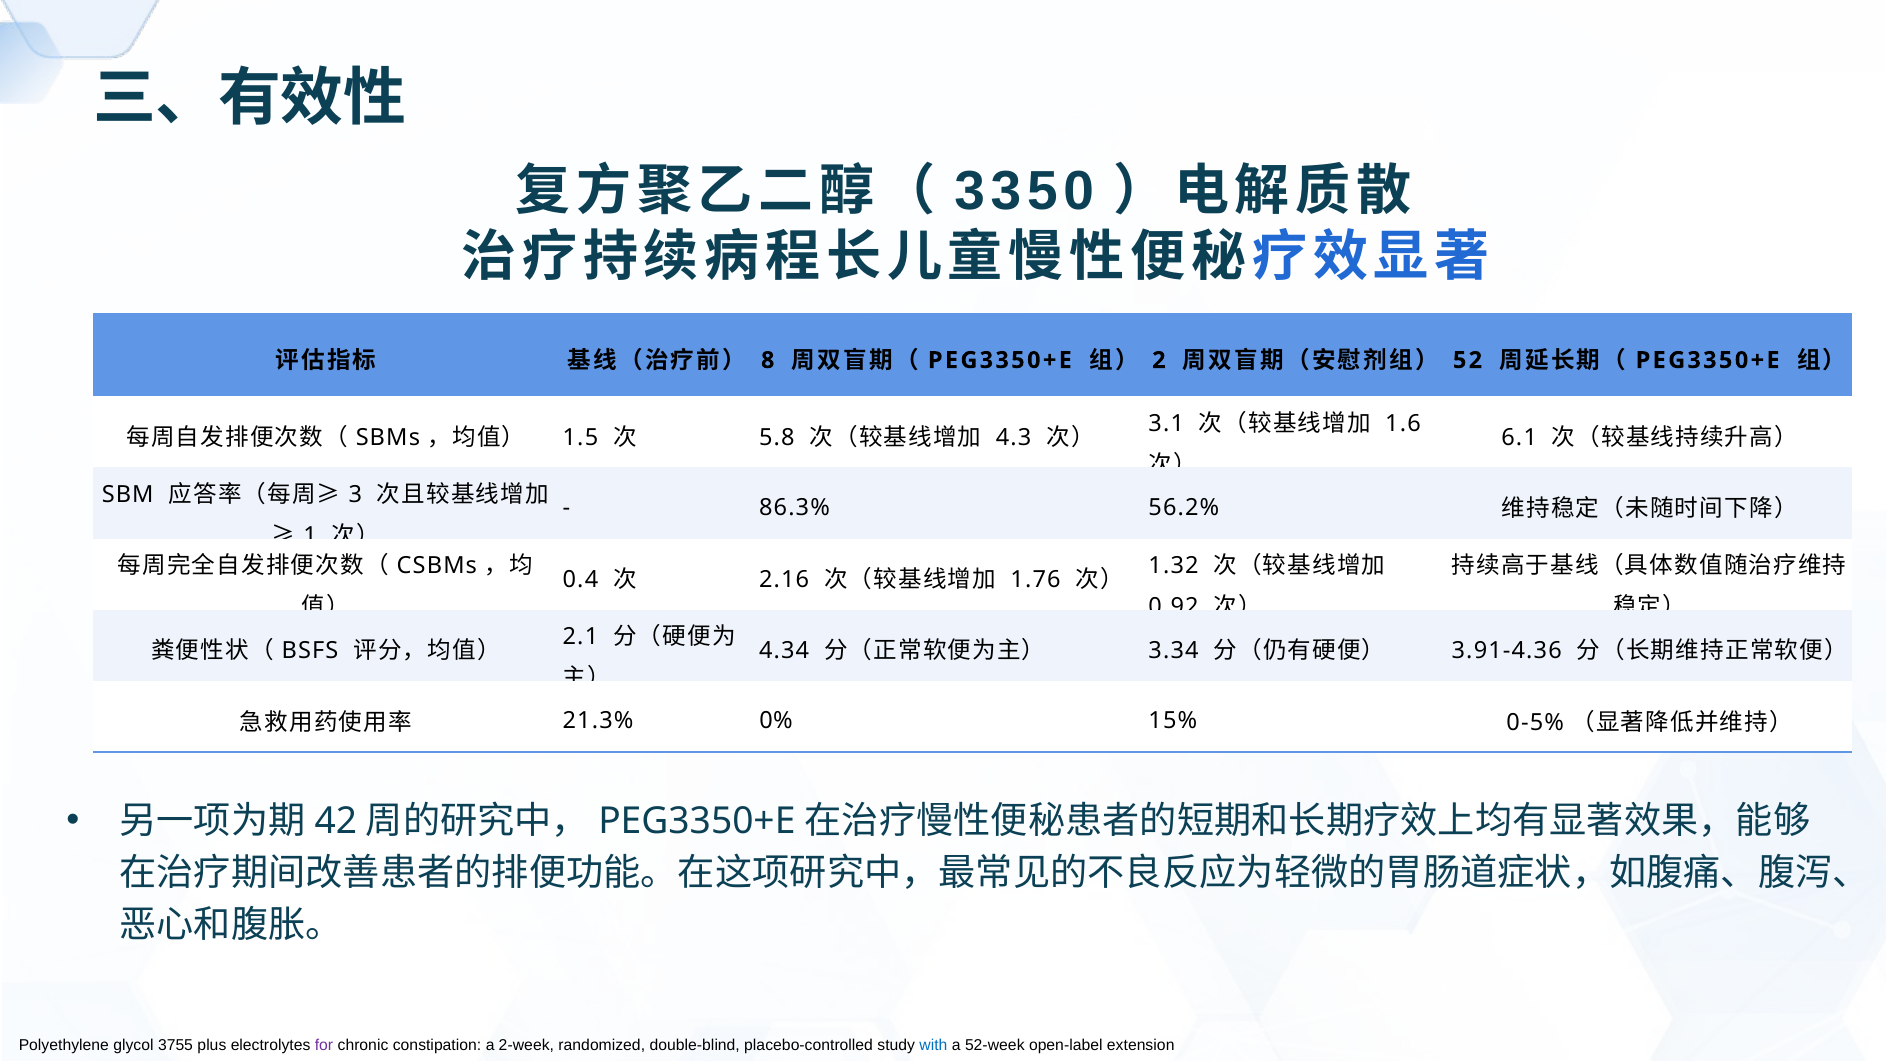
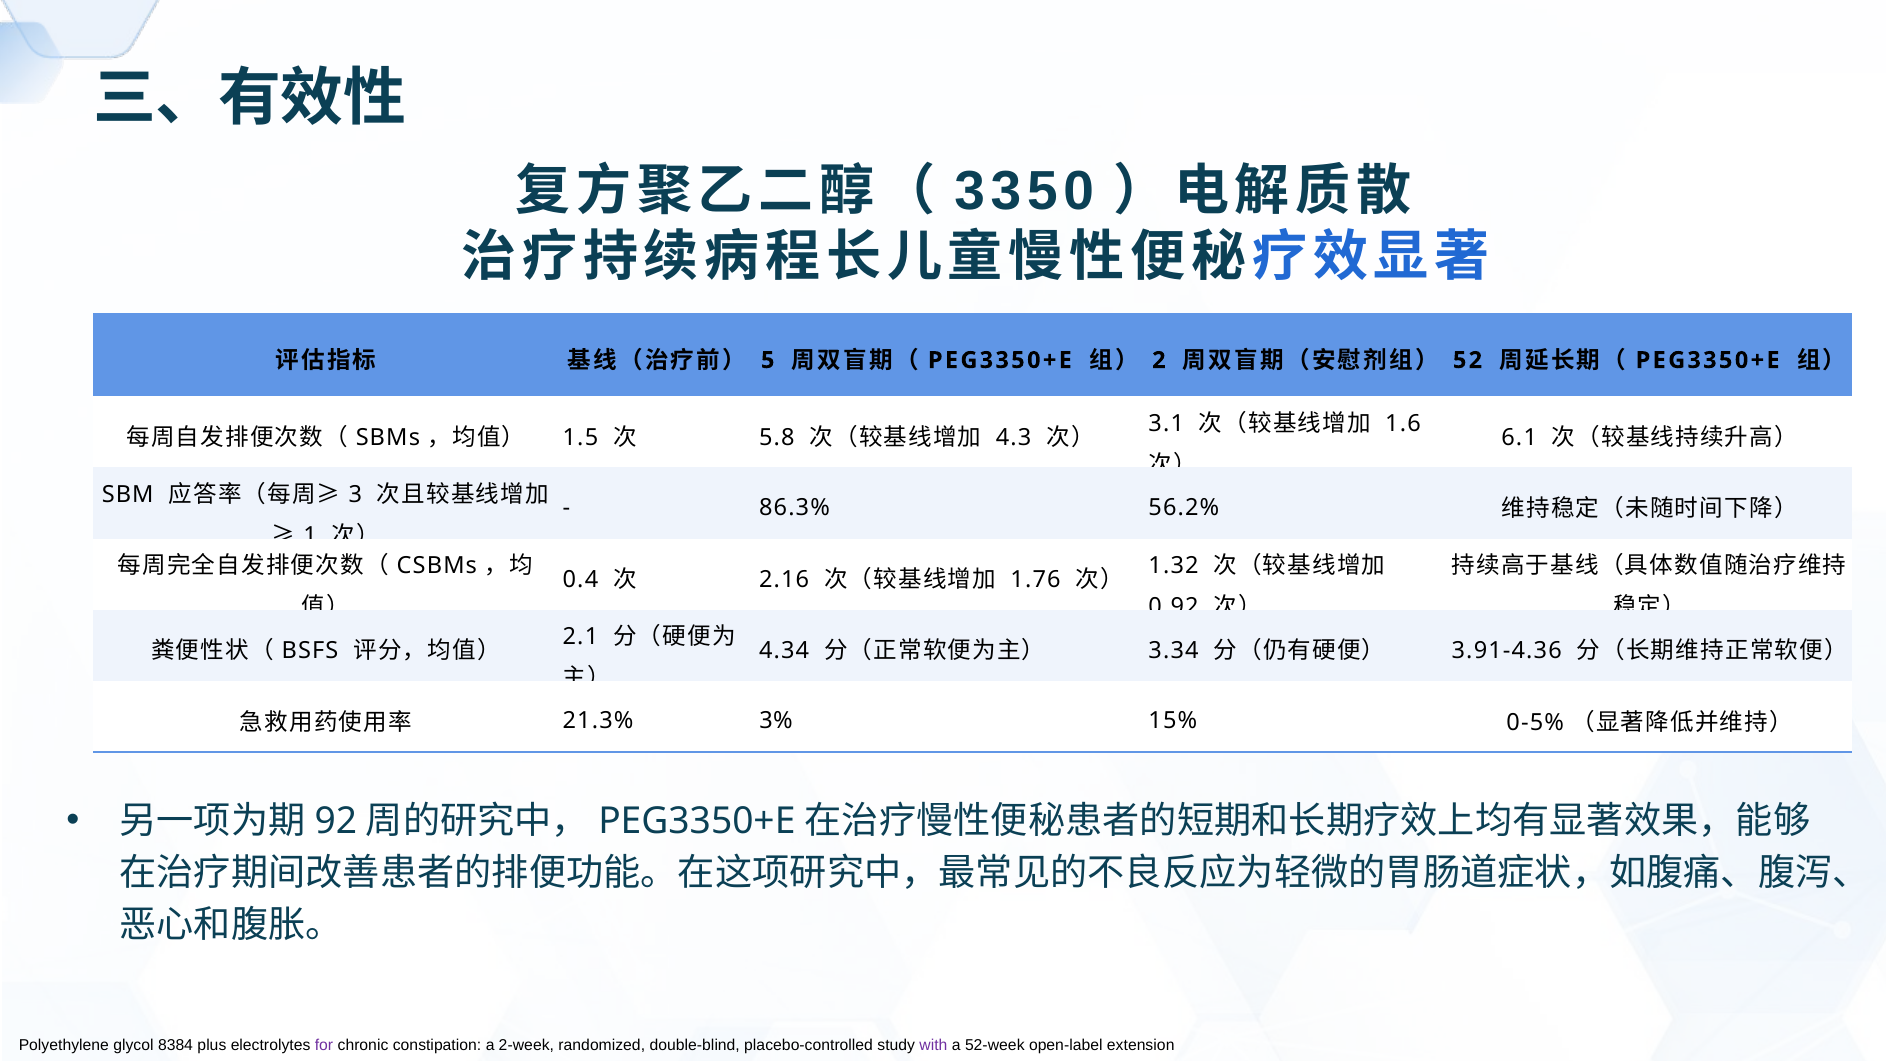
8: 8 -> 5
0%: 0% -> 3%
42: 42 -> 92
3755: 3755 -> 8384
with colour: blue -> purple
